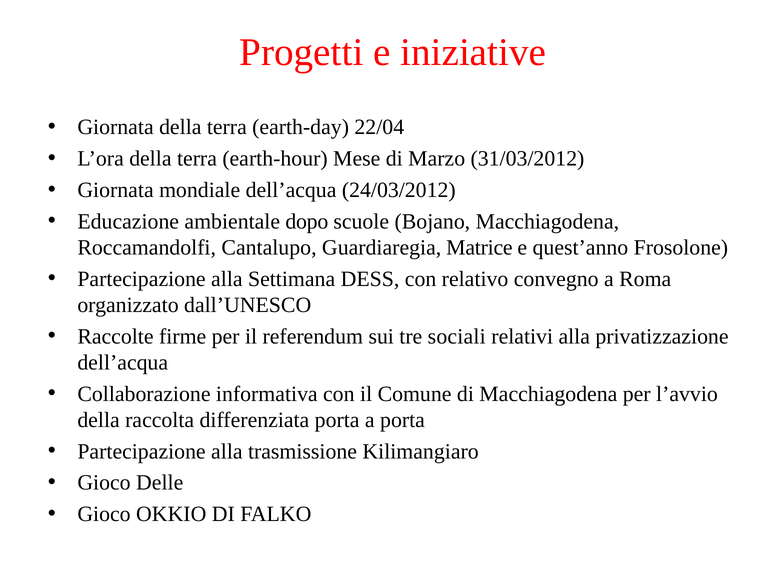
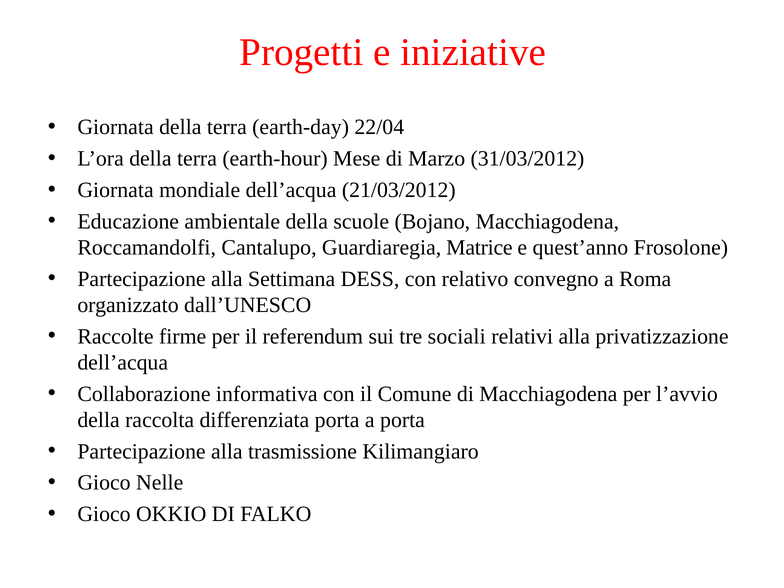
24/03/2012: 24/03/2012 -> 21/03/2012
ambientale dopo: dopo -> della
Delle: Delle -> Nelle
